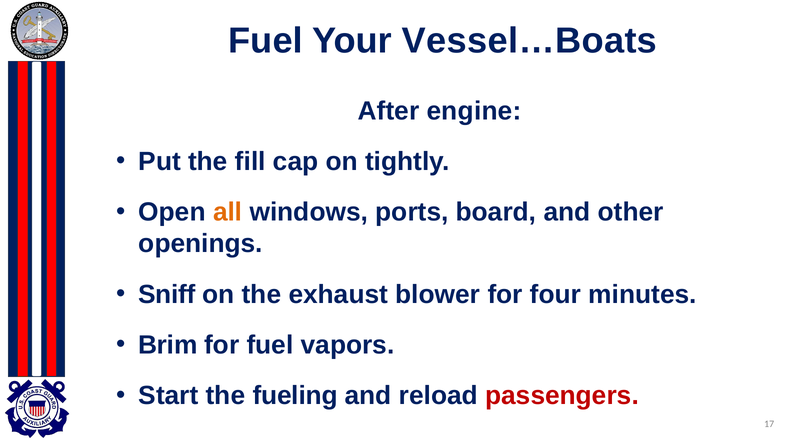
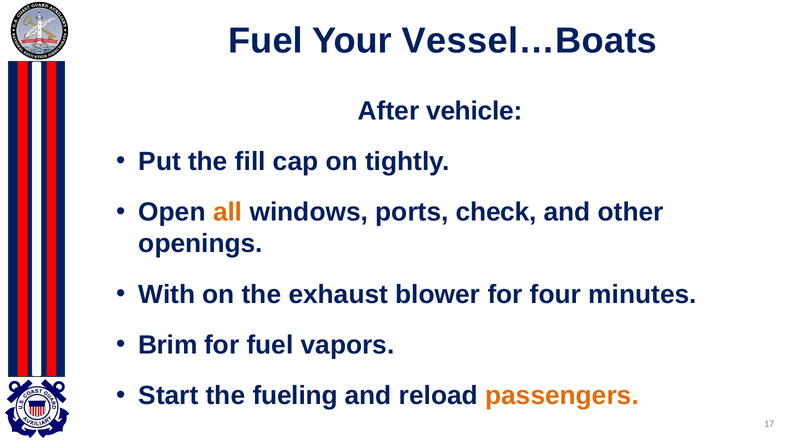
engine: engine -> vehicle
board: board -> check
Sniff: Sniff -> With
passengers colour: red -> orange
